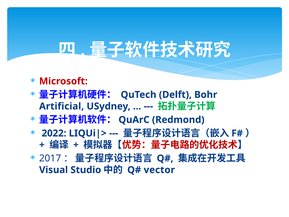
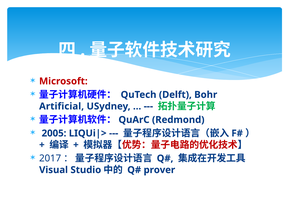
2022: 2022 -> 2005
vector: vector -> prover
